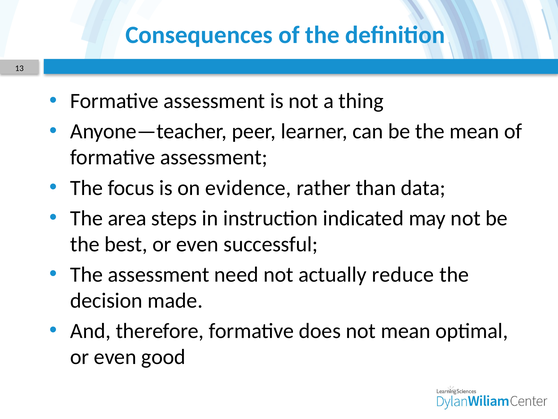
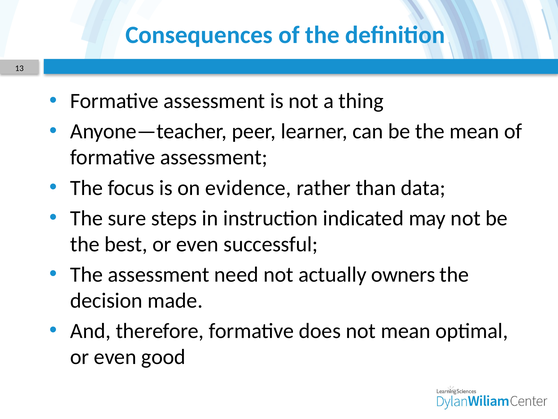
area: area -> sure
reduce: reduce -> owners
